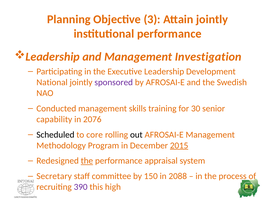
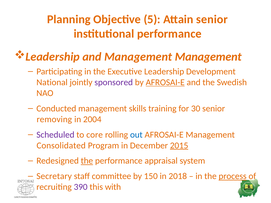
3: 3 -> 5
Attain jointly: jointly -> senior
Management Investigation: Investigation -> Management
AFROSAI-E at (165, 82) underline: none -> present
capability: capability -> removing
2076: 2076 -> 2004
Scheduled colour: black -> purple
out colour: black -> blue
Methodology: Methodology -> Consolidated
2088: 2088 -> 2018
process underline: none -> present
high: high -> with
